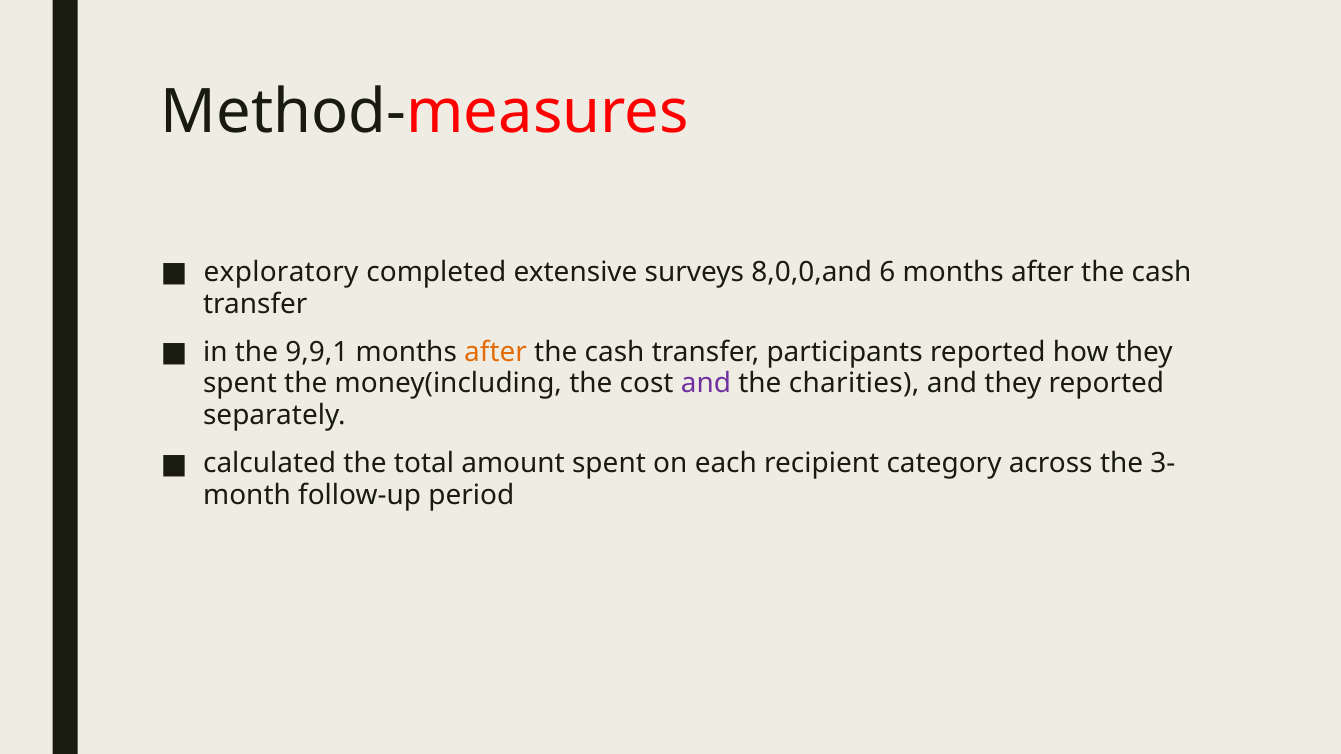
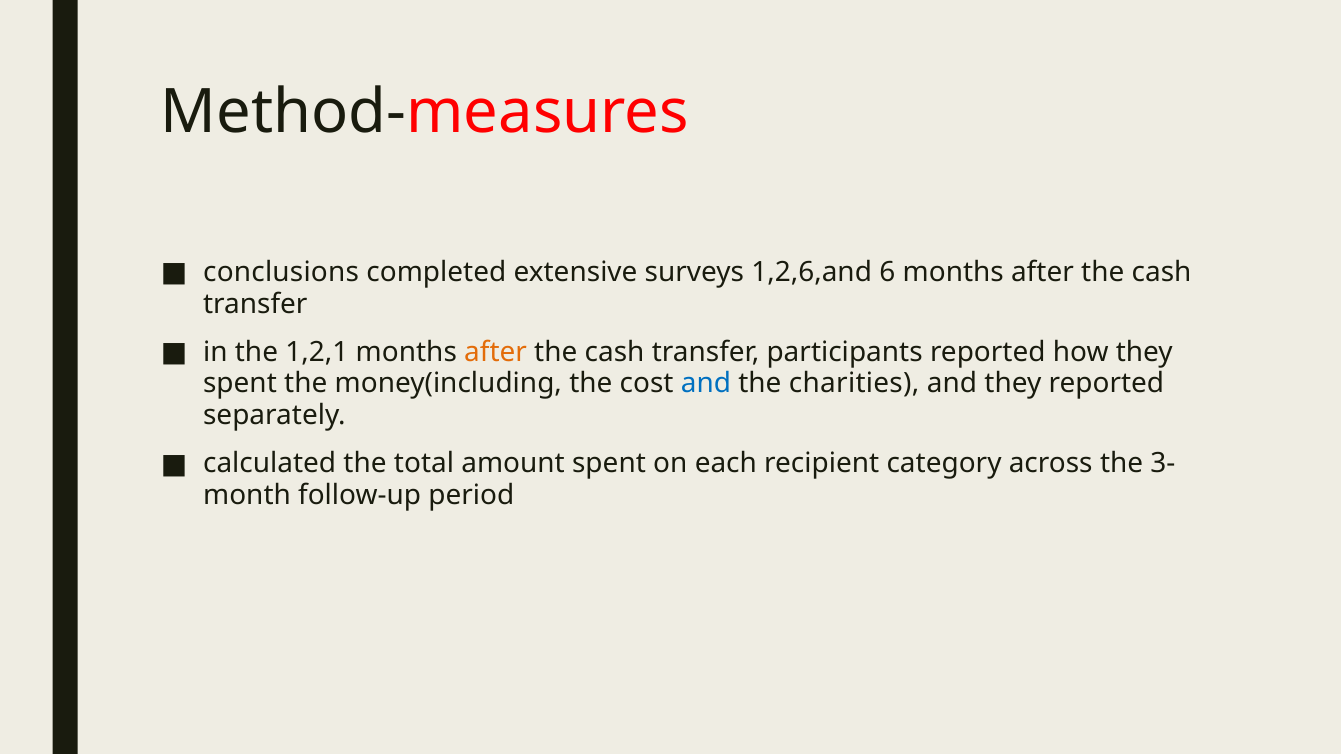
exploratory: exploratory -> conclusions
8,0,0,and: 8,0,0,and -> 1,2,6,and
9,9,1: 9,9,1 -> 1,2,1
and at (706, 384) colour: purple -> blue
